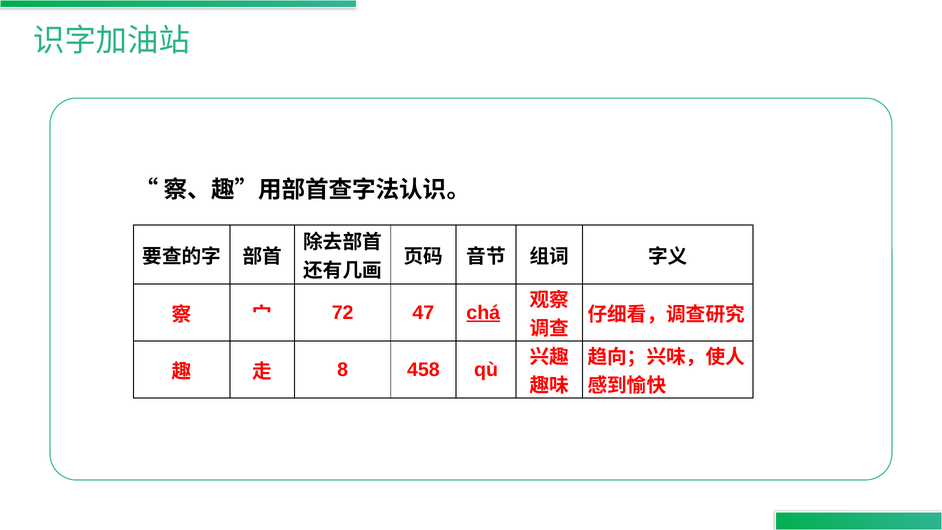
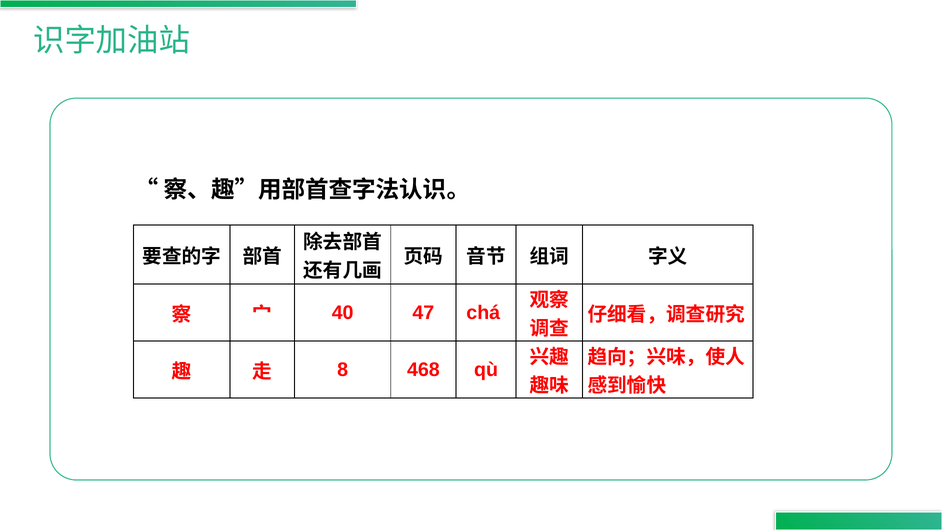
72: 72 -> 40
chá underline: present -> none
458: 458 -> 468
